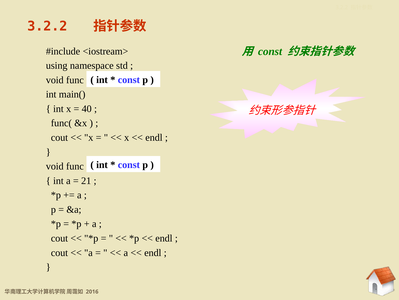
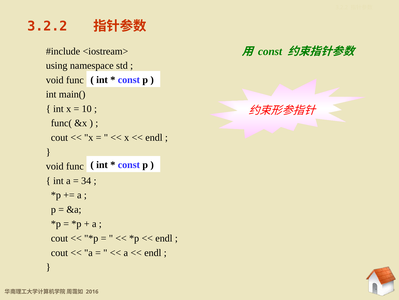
40: 40 -> 10
21: 21 -> 34
